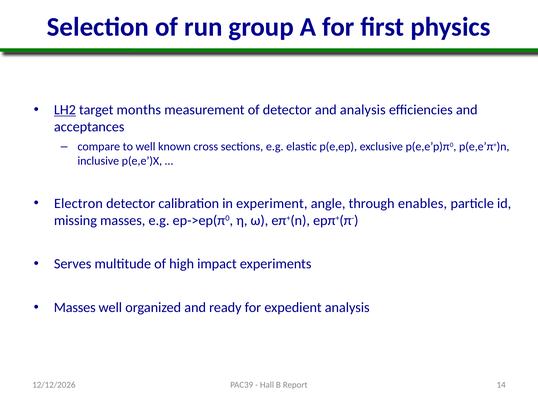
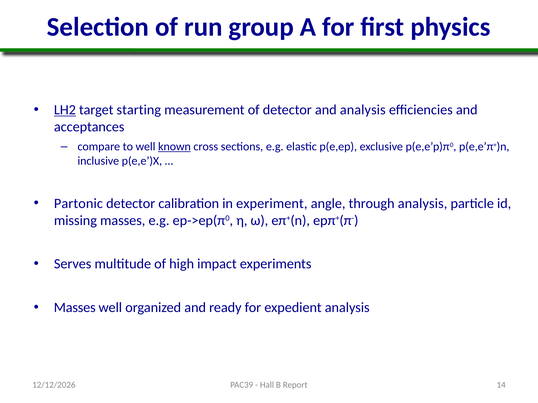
months: months -> starting
known underline: none -> present
Electron: Electron -> Partonic
through enables: enables -> analysis
